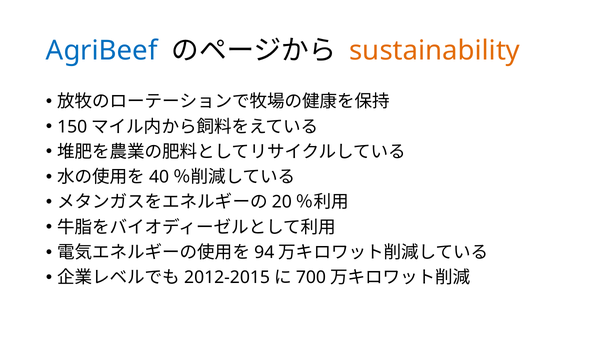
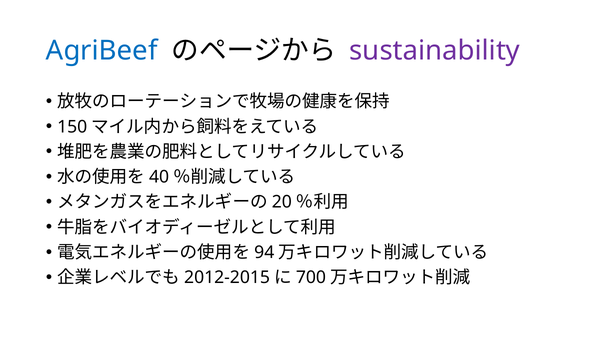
sustainability colour: orange -> purple
